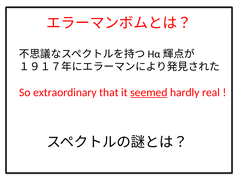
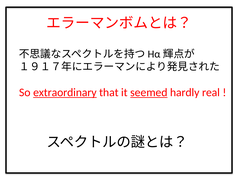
extraordinary underline: none -> present
